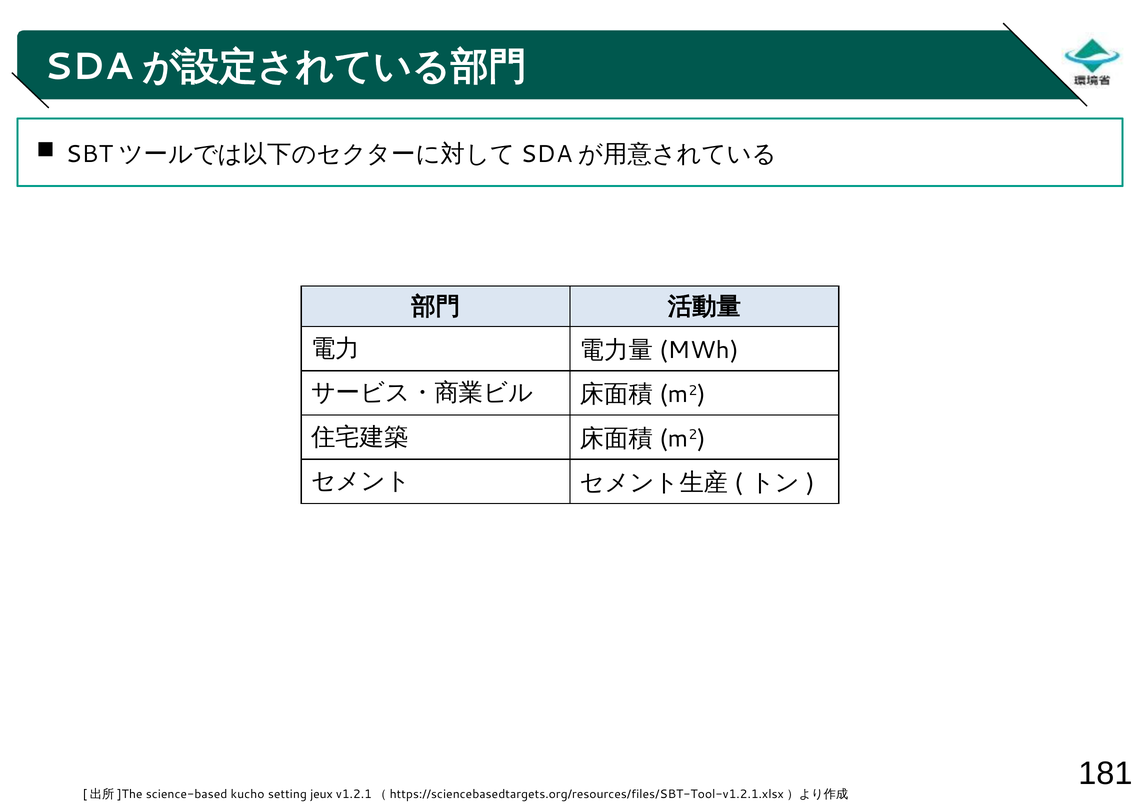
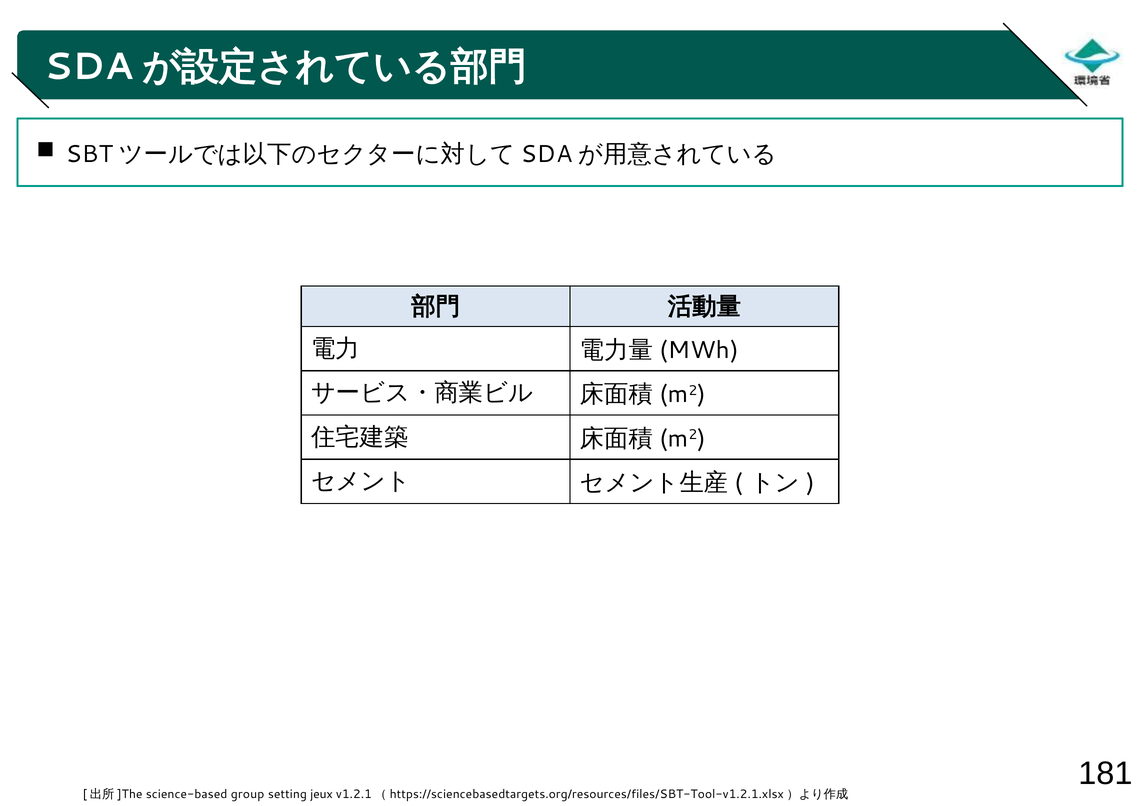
kucho: kucho -> group
